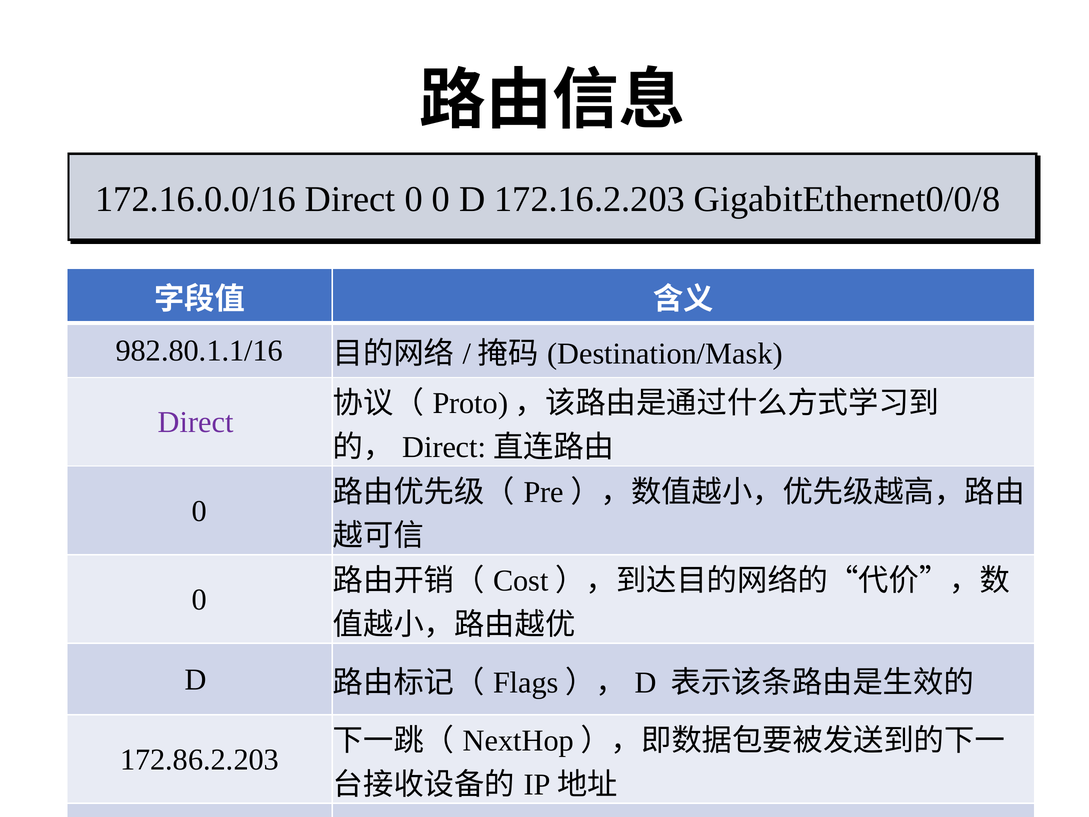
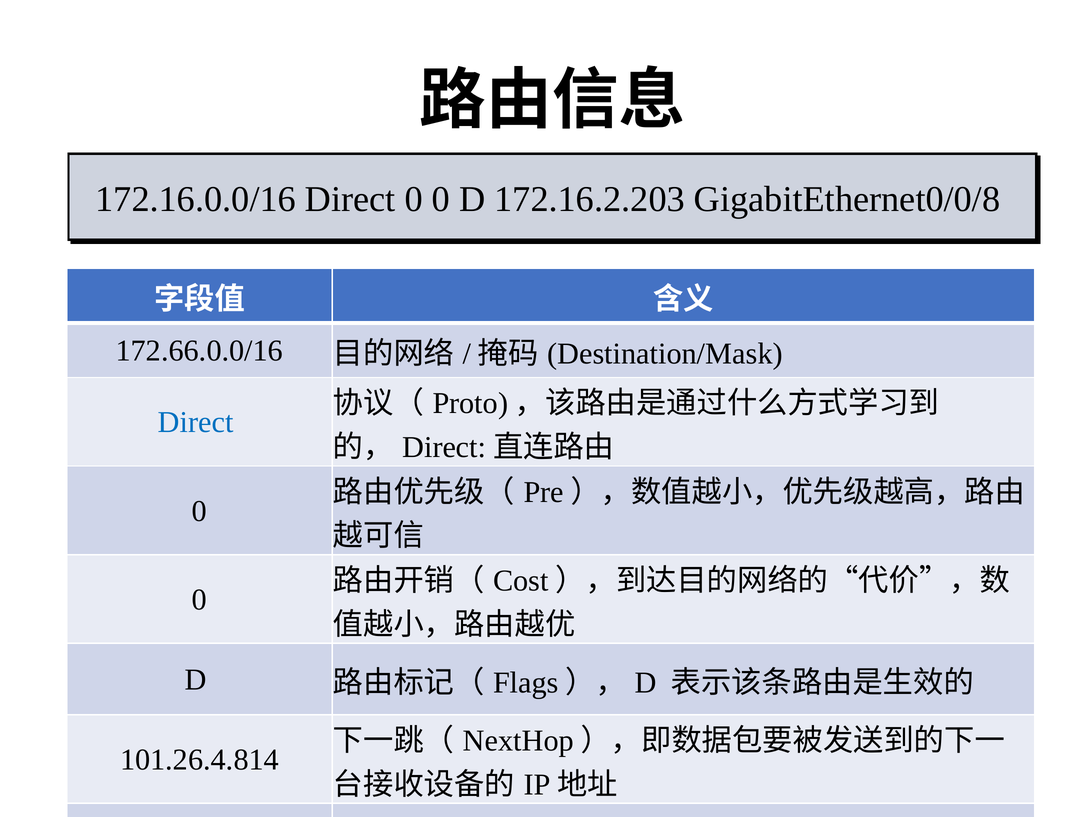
982.80.1.1/16: 982.80.1.1/16 -> 172.66.0.0/16
Direct at (196, 422) colour: purple -> blue
172.86.2.203: 172.86.2.203 -> 101.26.4.814
